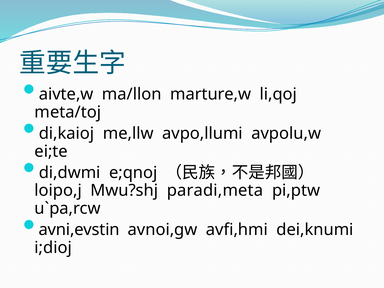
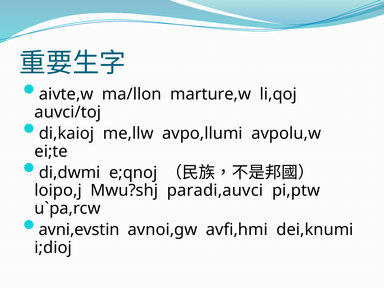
meta/toj: meta/toj -> auvci/toj
paradi,meta: paradi,meta -> paradi,auvci
